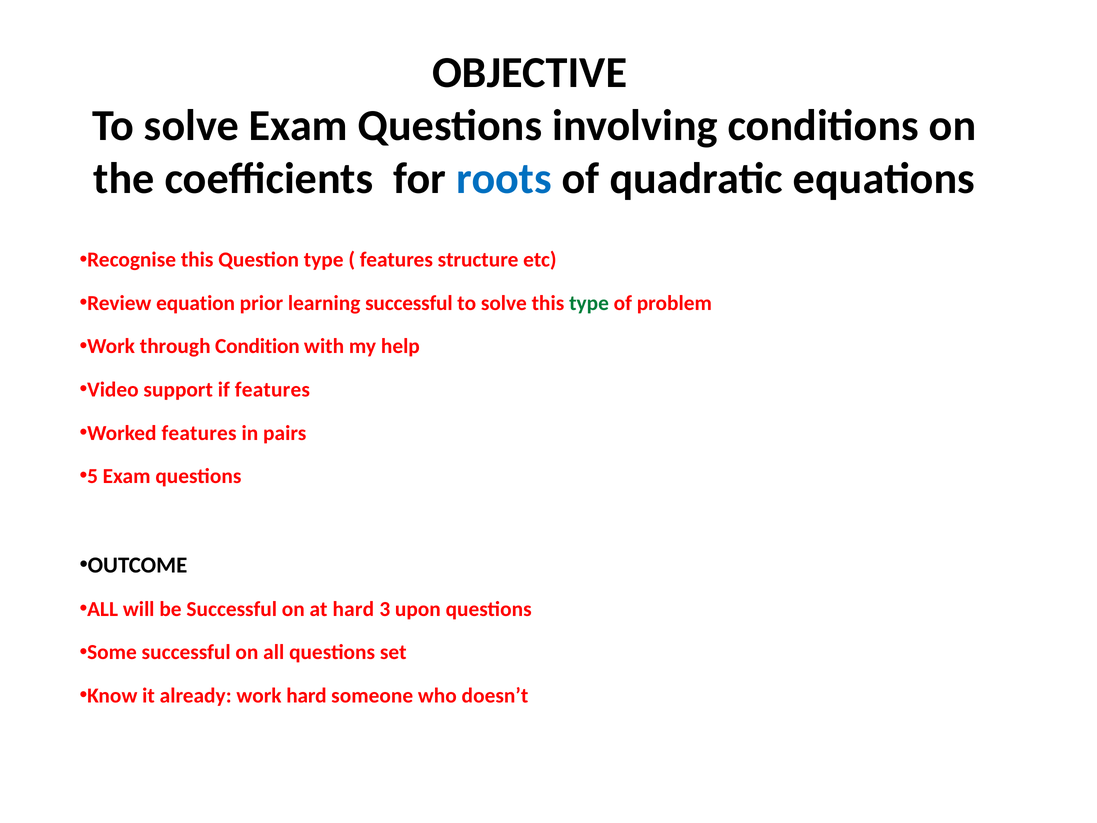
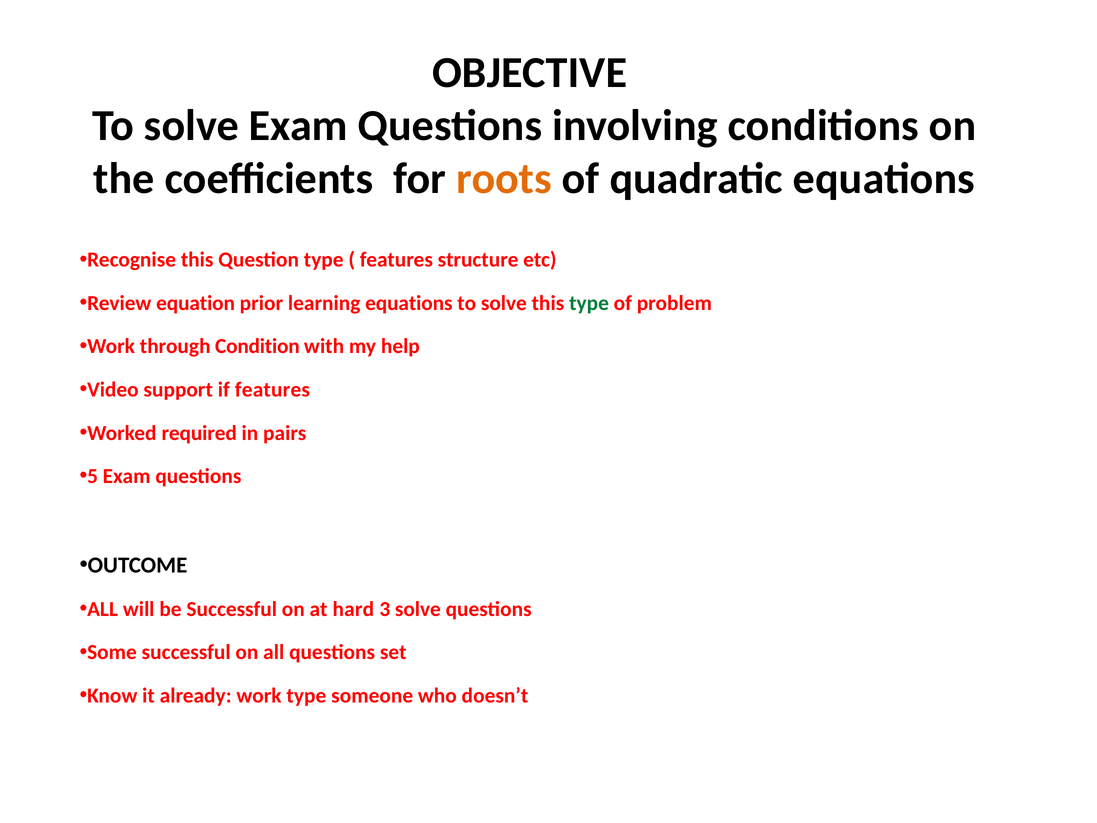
roots colour: blue -> orange
learning successful: successful -> equations
Worked features: features -> required
3 upon: upon -> solve
work hard: hard -> type
